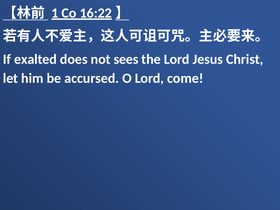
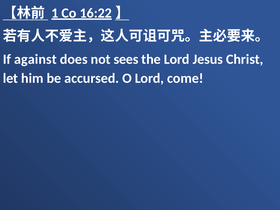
exalted: exalted -> against
